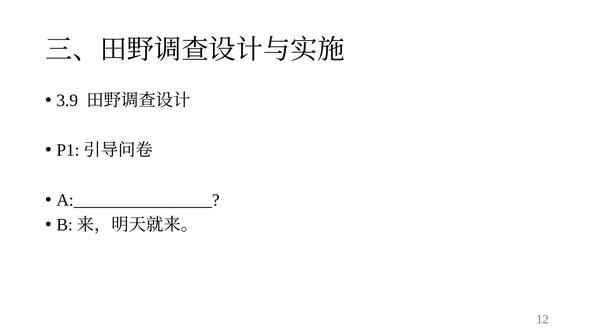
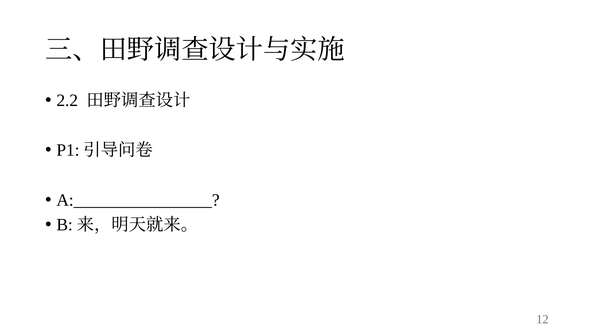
3.9: 3.9 -> 2.2
